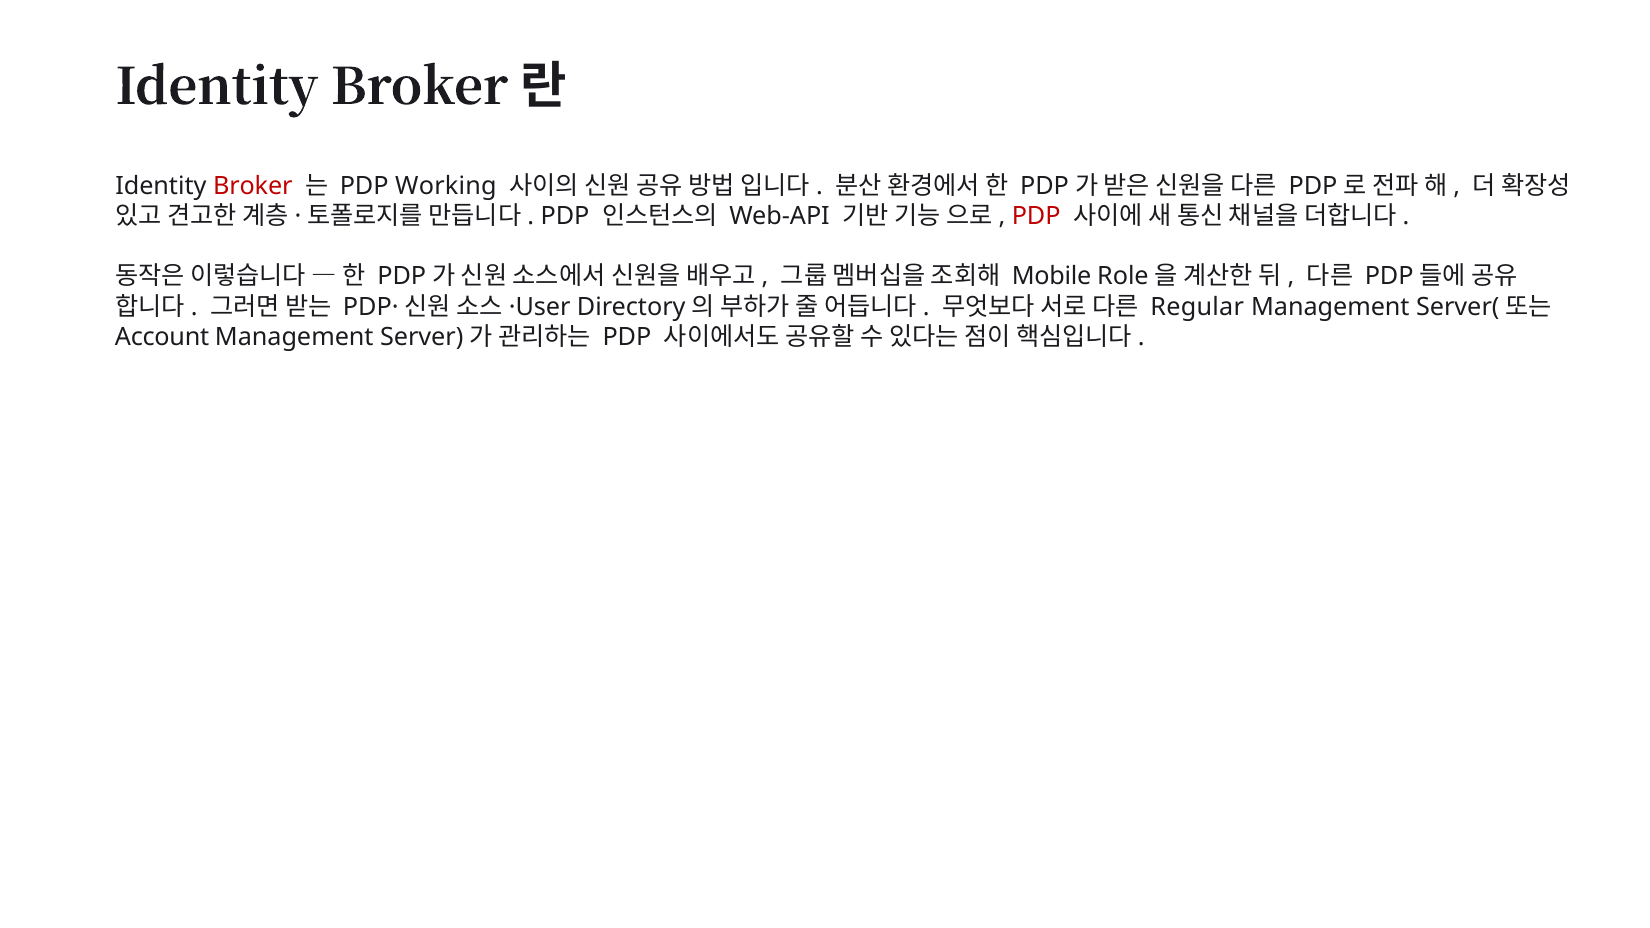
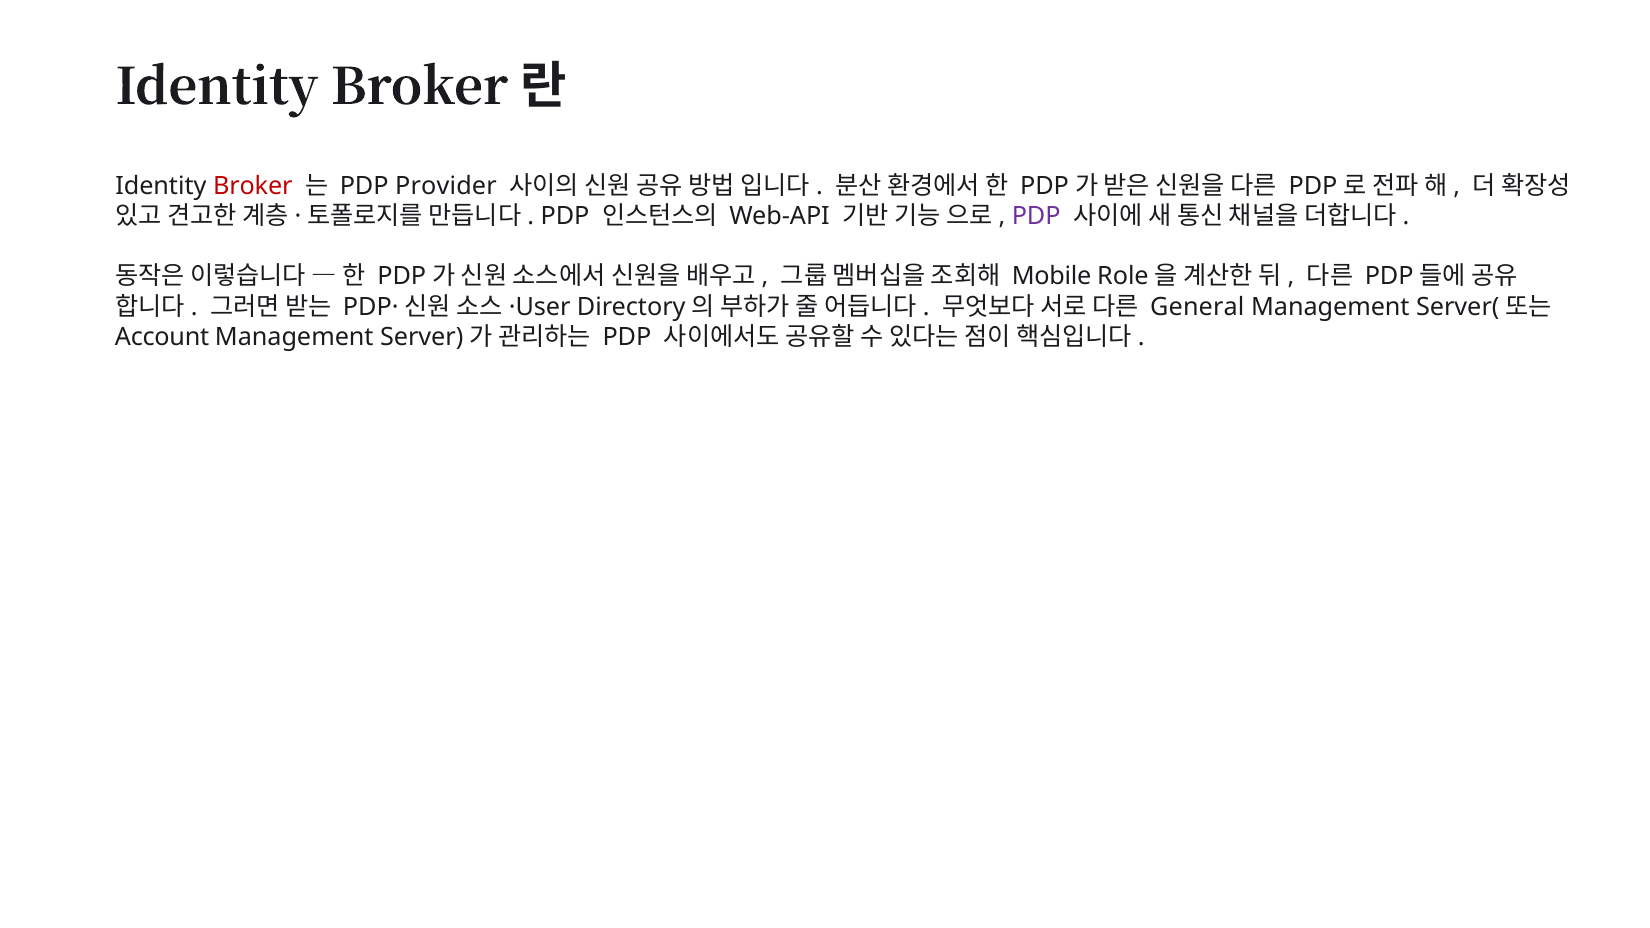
Working: Working -> Provider
PDP at (1036, 216) colour: red -> purple
Regular: Regular -> General
